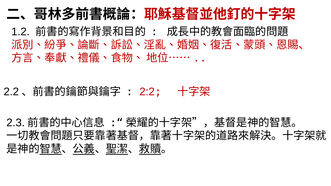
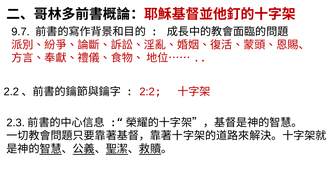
1.2: 1.2 -> 9.7
